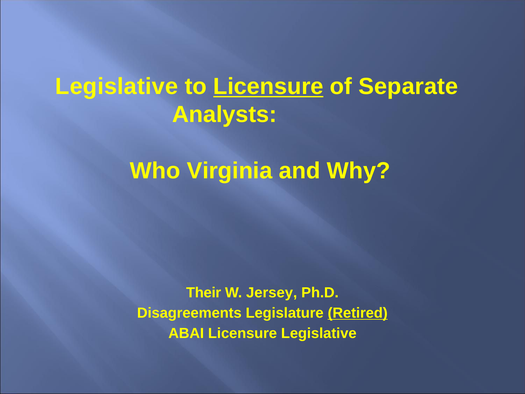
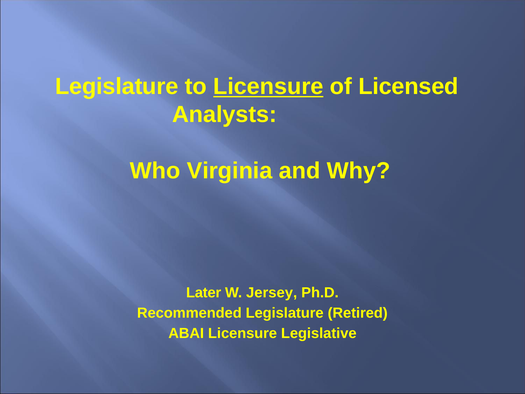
Legislative at (117, 86): Legislative -> Legislature
Separate: Separate -> Licensed
Their: Their -> Later
Disagreements: Disagreements -> Recommended
Retired underline: present -> none
